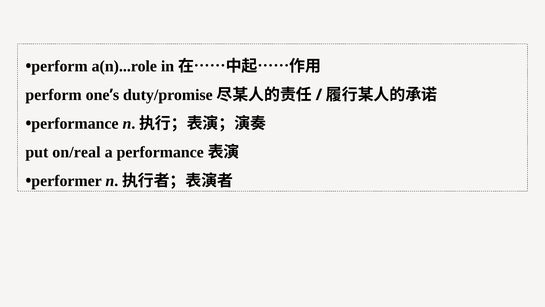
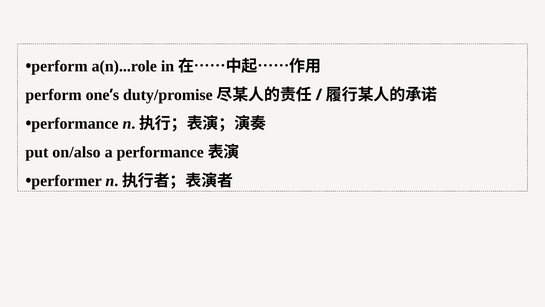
on/real: on/real -> on/also
